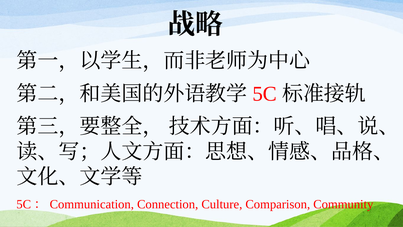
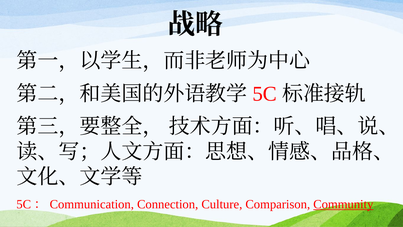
Community underline: none -> present
